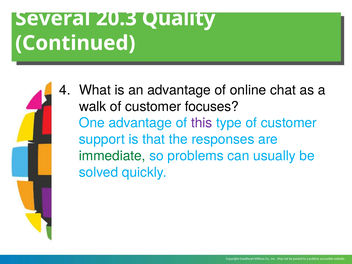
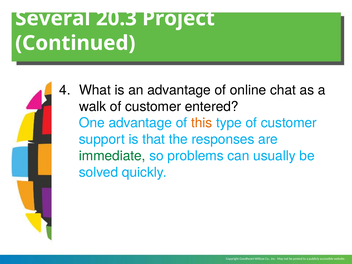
Quality: Quality -> Project
focuses: focuses -> entered
this colour: purple -> orange
